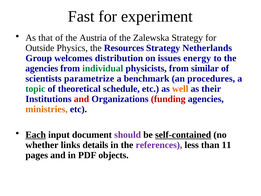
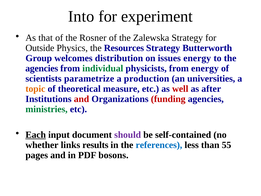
Fast: Fast -> Into
Austria: Austria -> Rosner
Netherlands: Netherlands -> Butterworth
from similar: similar -> energy
benchmark: benchmark -> production
procedures: procedures -> universities
topic colour: green -> orange
schedule: schedule -> measure
well colour: orange -> red
their: their -> after
ministries colour: orange -> green
self-contained underline: present -> none
details: details -> results
references colour: purple -> blue
11: 11 -> 55
objects: objects -> bosons
